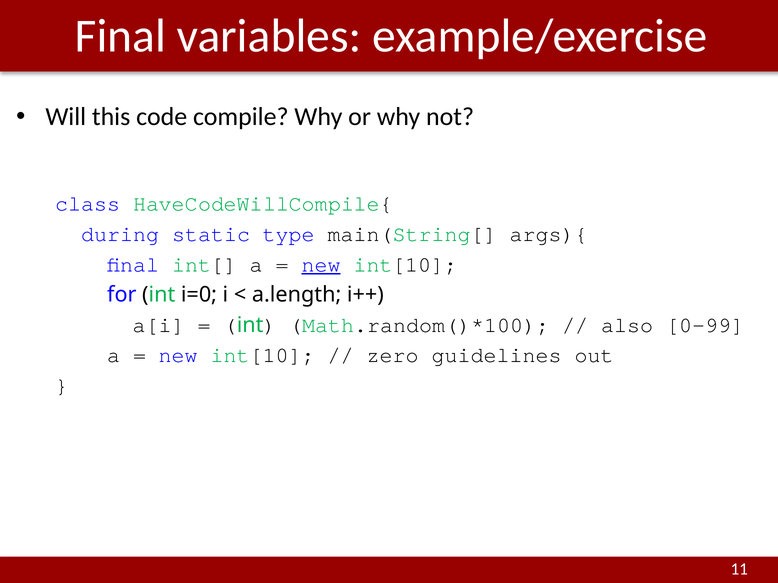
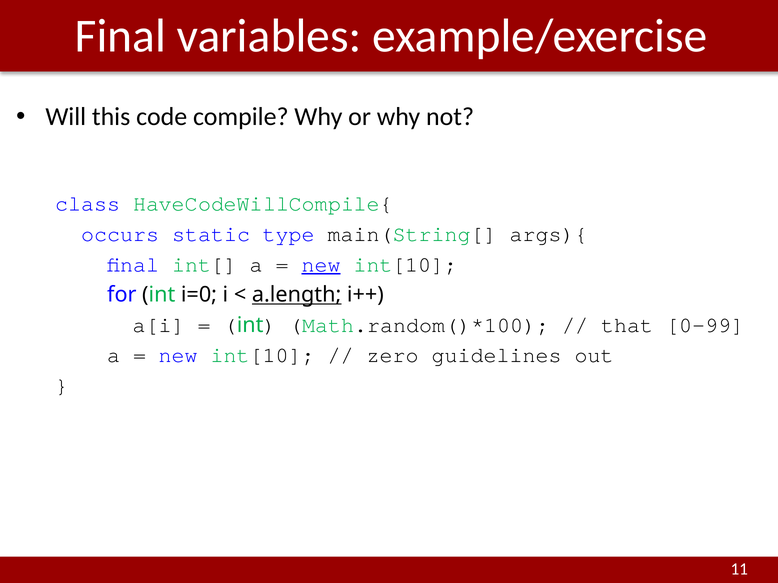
during: during -> occurs
a.length underline: none -> present
also: also -> that
